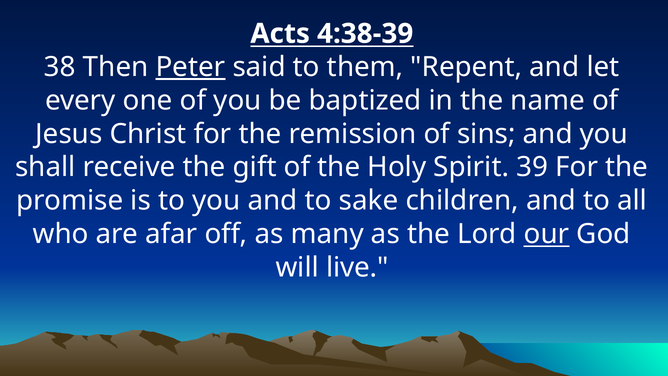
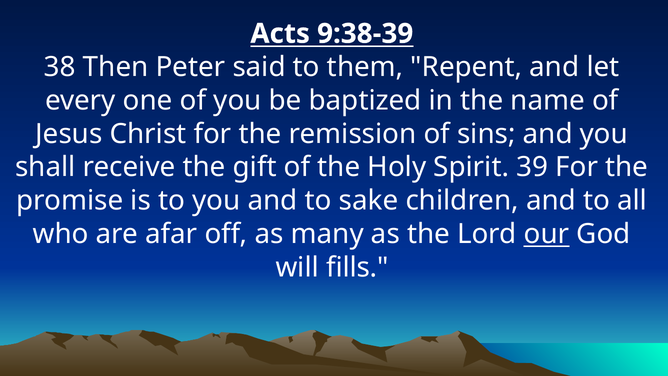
4:38-39: 4:38-39 -> 9:38-39
Peter underline: present -> none
live: live -> fills
